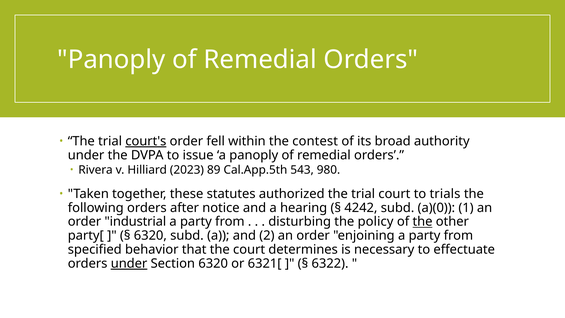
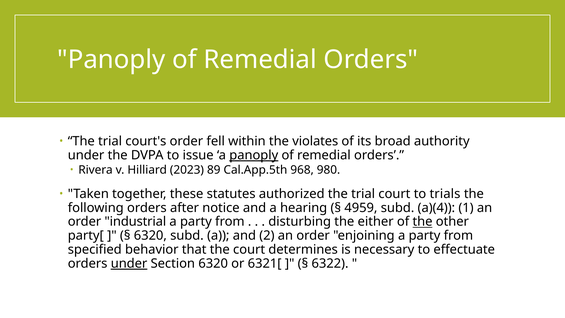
court's underline: present -> none
contest: contest -> violates
panoply at (254, 155) underline: none -> present
543: 543 -> 968
4242: 4242 -> 4959
a)(0: a)(0 -> a)(4
policy: policy -> either
